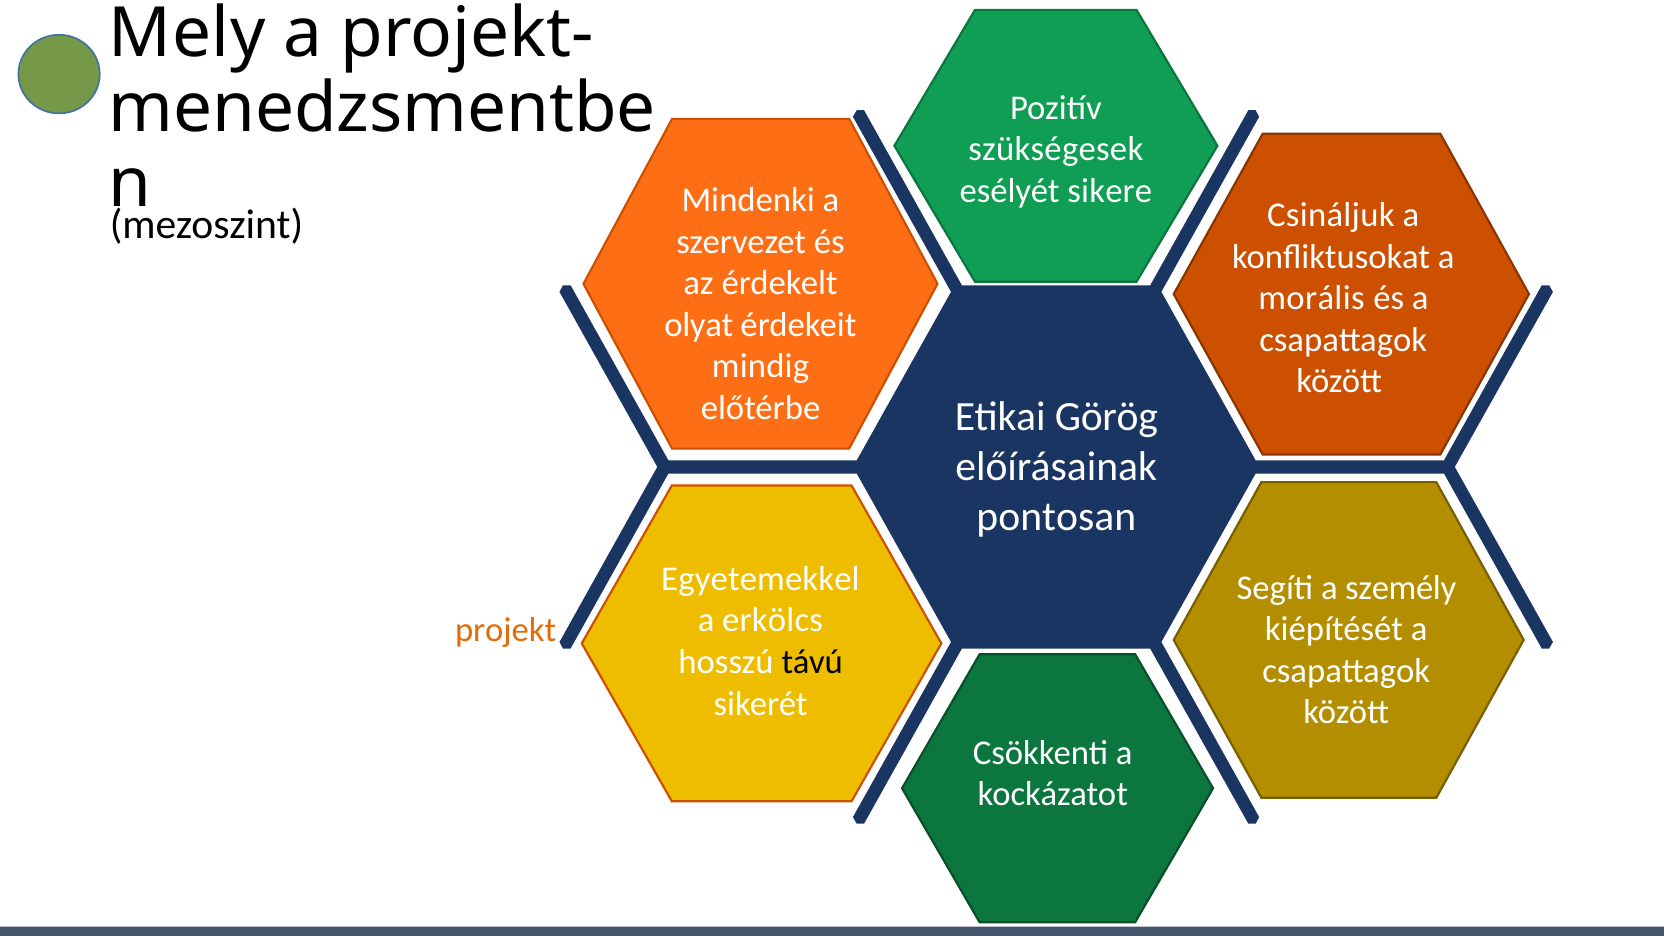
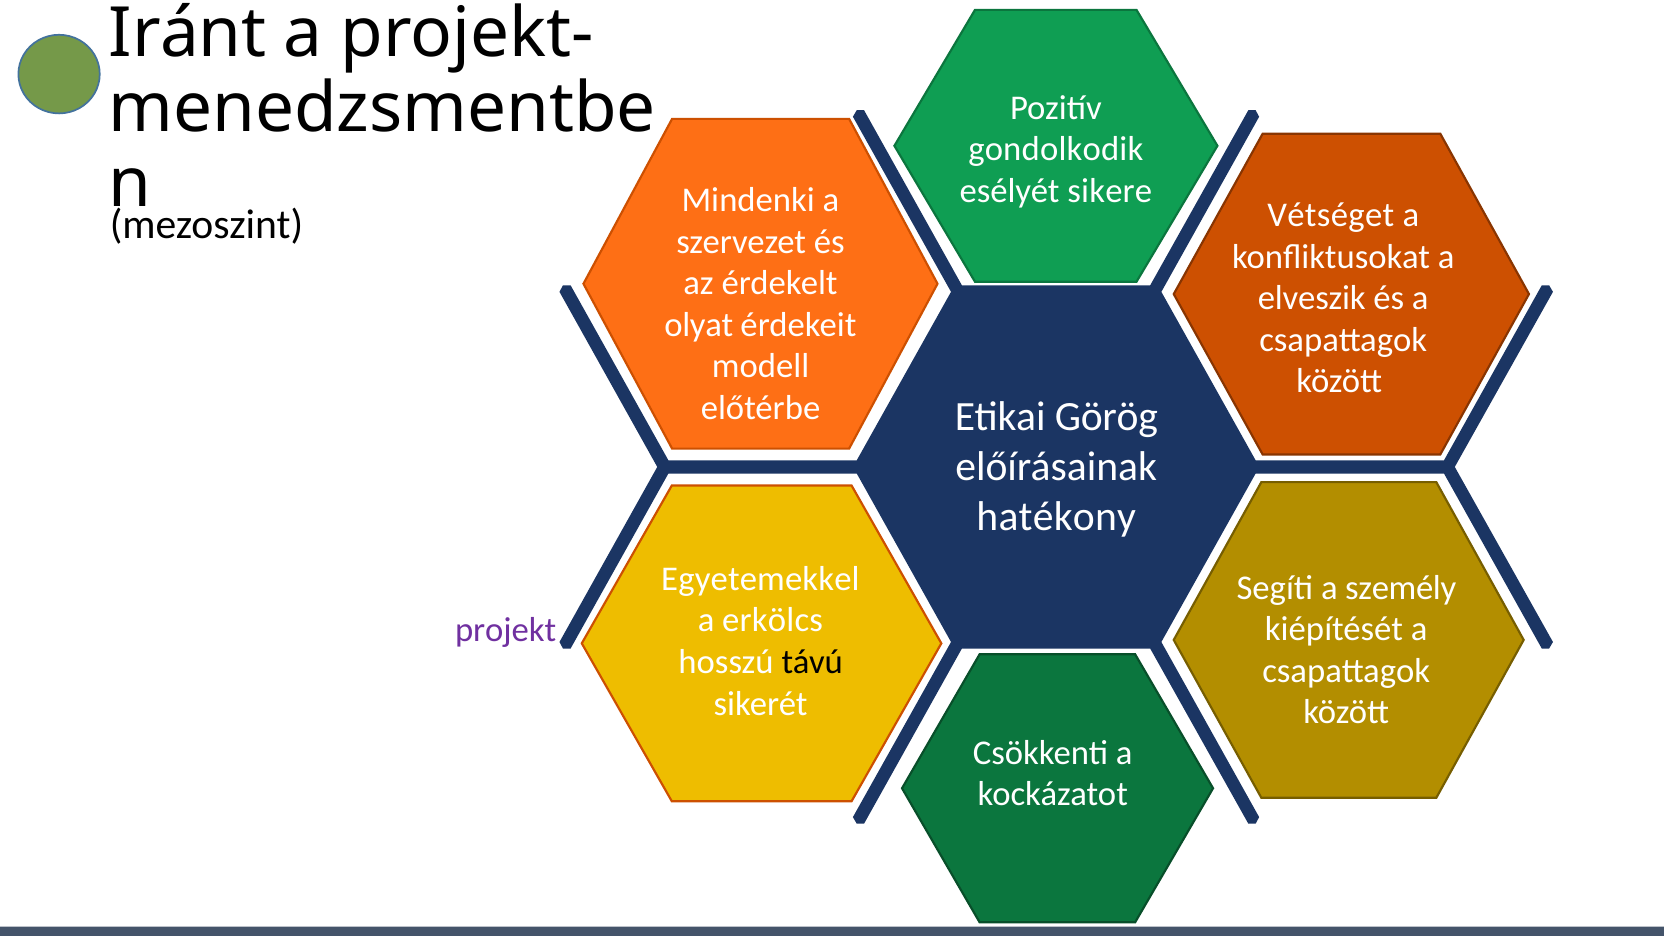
Mely: Mely -> Iránt
szükségesek: szükségesek -> gondolkodik
Csináljuk: Csináljuk -> Vétséget
morális: morális -> elveszik
mindig: mindig -> modell
pontosan: pontosan -> hatékony
projekt colour: orange -> purple
